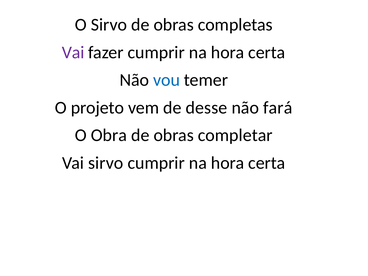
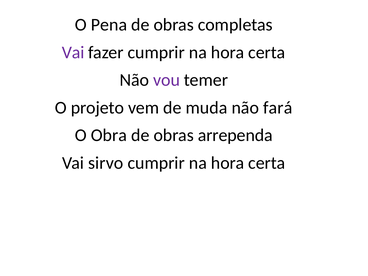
O Sirvo: Sirvo -> Pena
vou colour: blue -> purple
desse: desse -> muda
completar: completar -> arrependa
